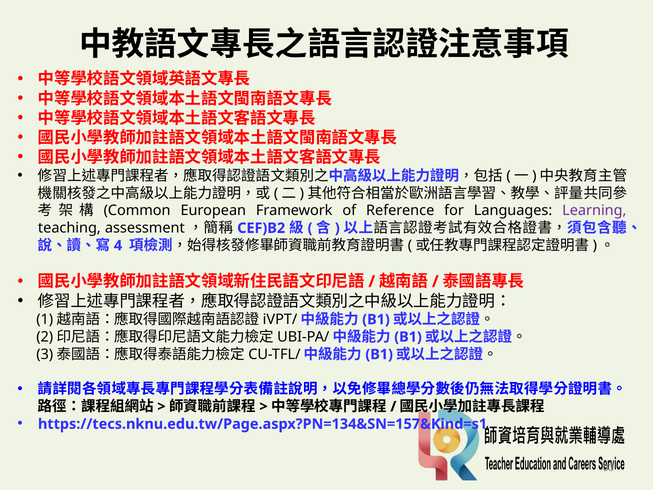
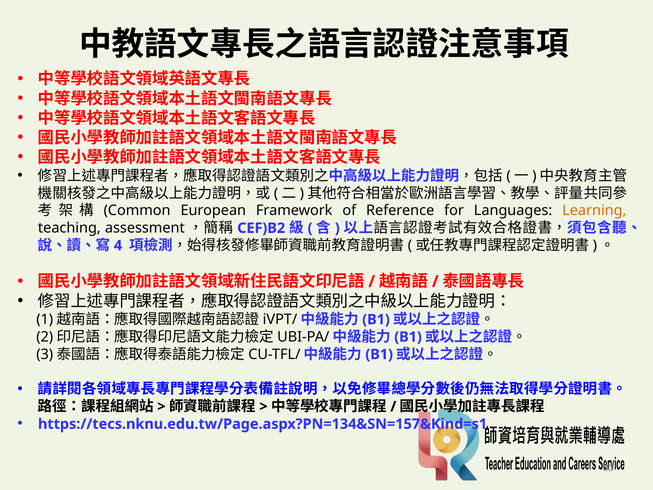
Learning colour: purple -> orange
